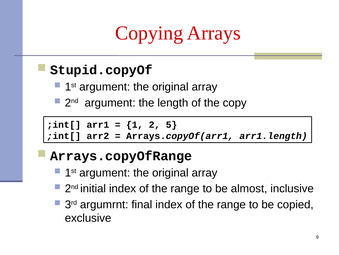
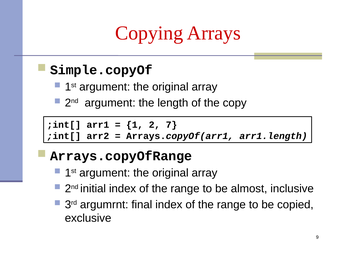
Stupid.copyOf: Stupid.copyOf -> Simple.copyOf
5: 5 -> 7
